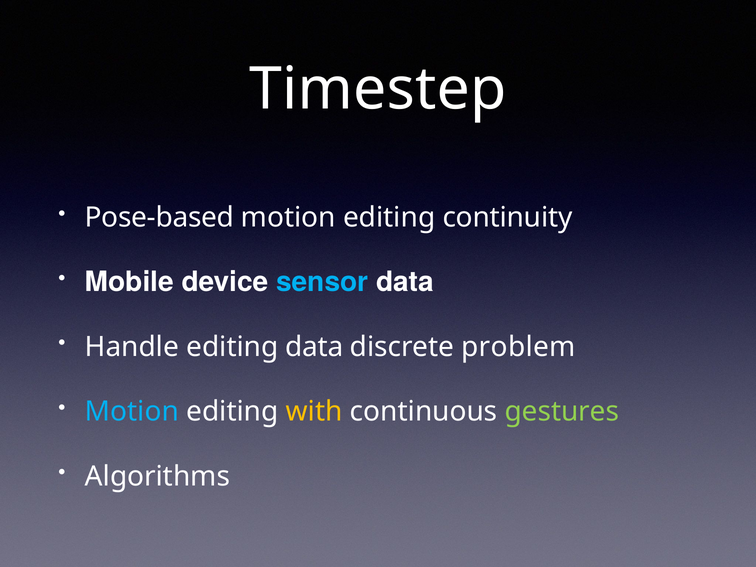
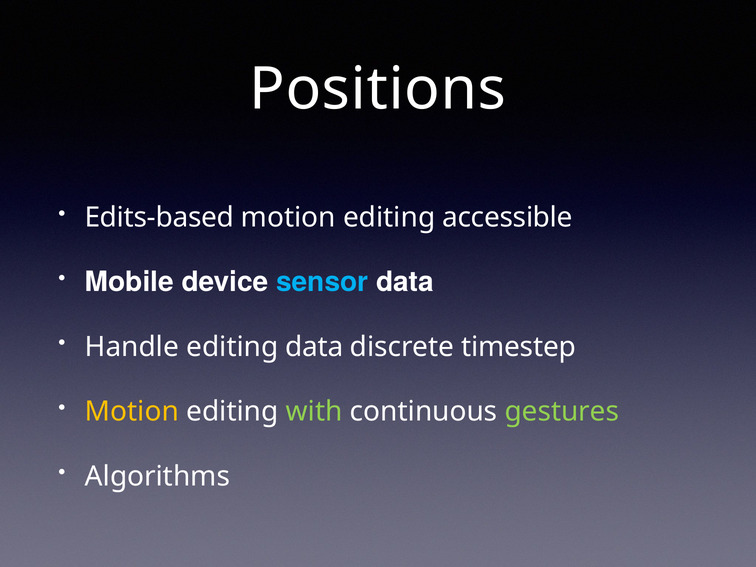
Timestep: Timestep -> Positions
Pose-based: Pose-based -> Edits-based
continuity: continuity -> accessible
problem: problem -> timestep
Motion at (132, 412) colour: light blue -> yellow
with colour: yellow -> light green
